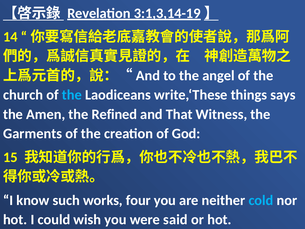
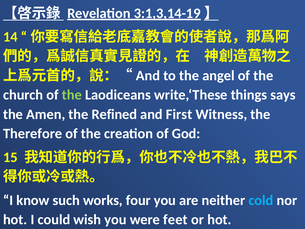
the at (72, 95) colour: light blue -> light green
That: That -> First
Garments: Garments -> Therefore
said: said -> feet
